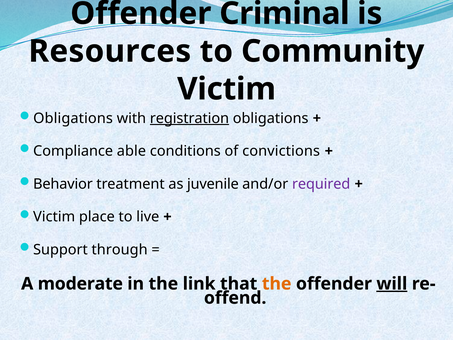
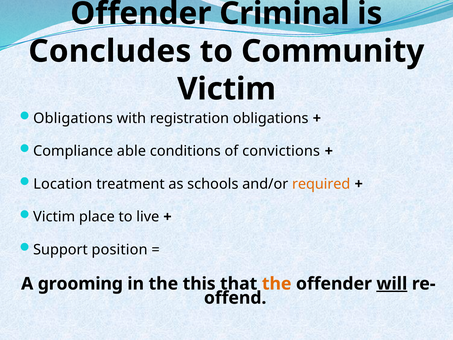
Resources: Resources -> Concludes
registration underline: present -> none
Behavior: Behavior -> Location
juvenile: juvenile -> schools
required colour: purple -> orange
through: through -> position
moderate: moderate -> grooming
link: link -> this
